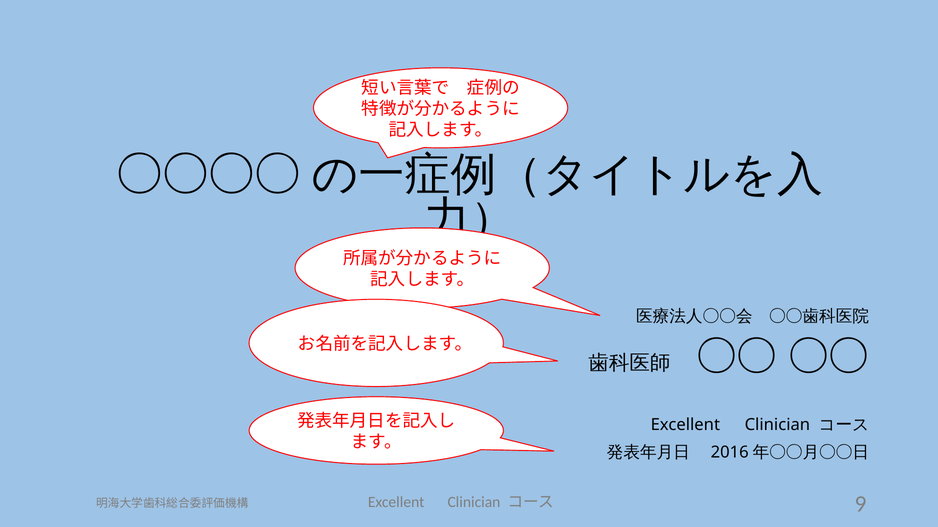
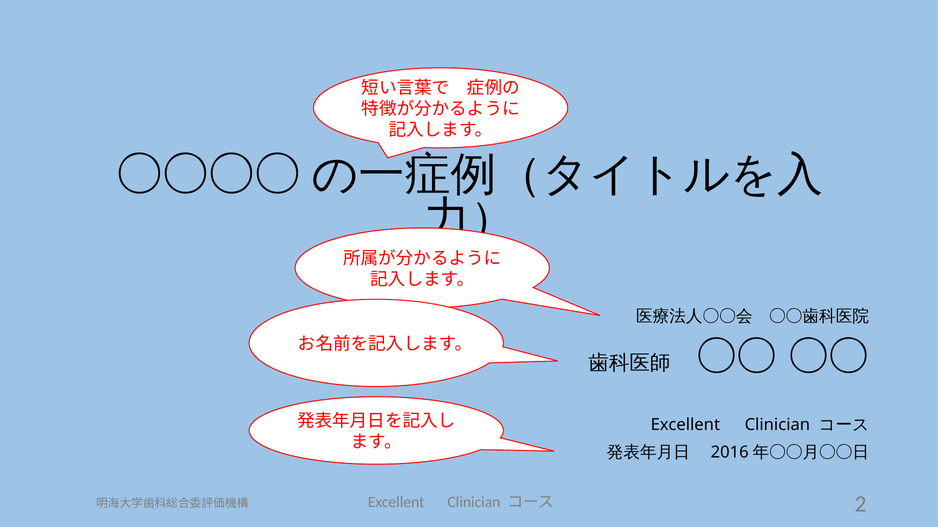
9: 9 -> 2
